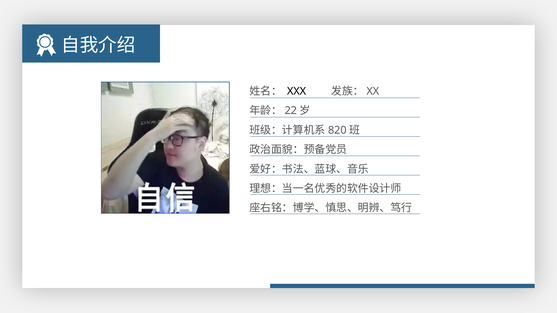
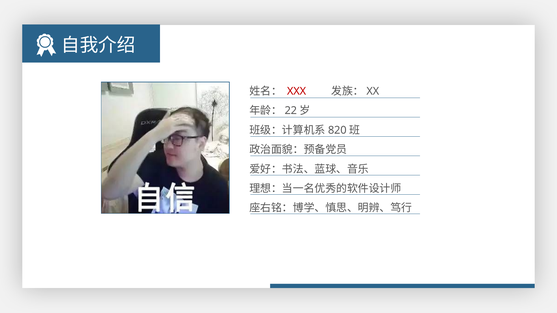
XXX colour: black -> red
